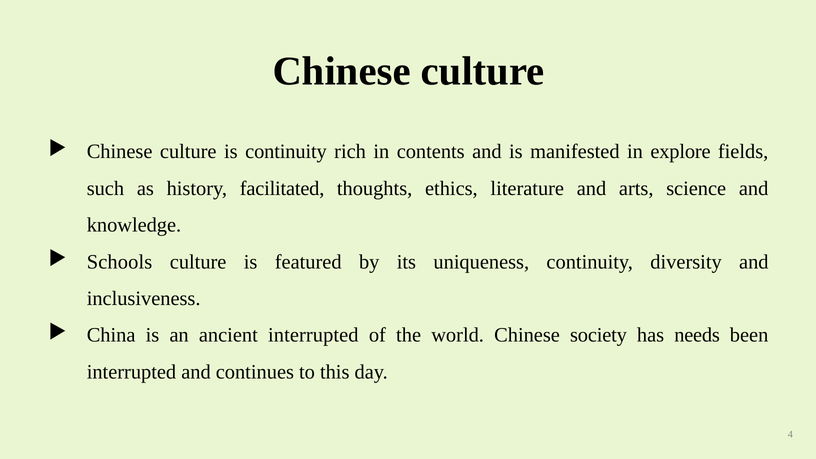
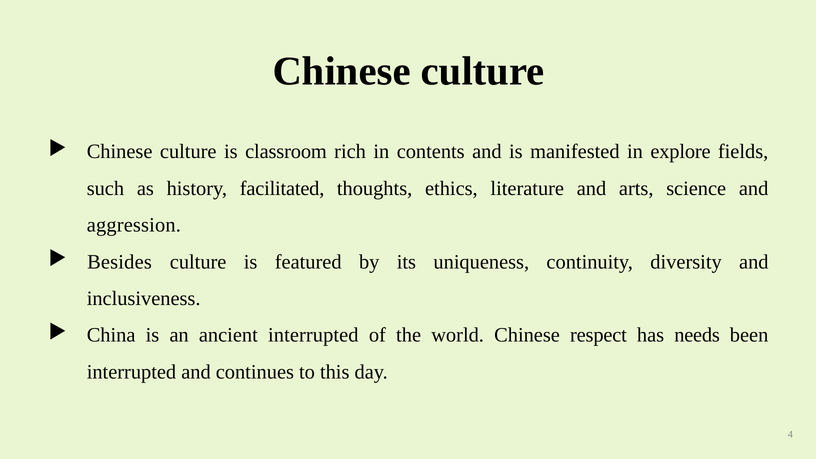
is continuity: continuity -> classroom
knowledge: knowledge -> aggression
Schools: Schools -> Besides
society: society -> respect
